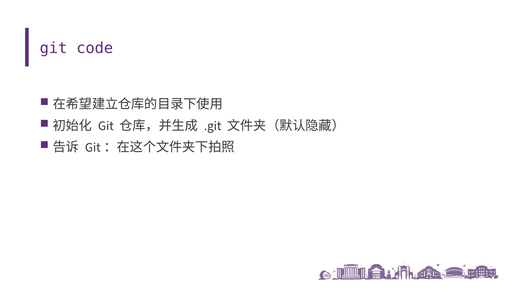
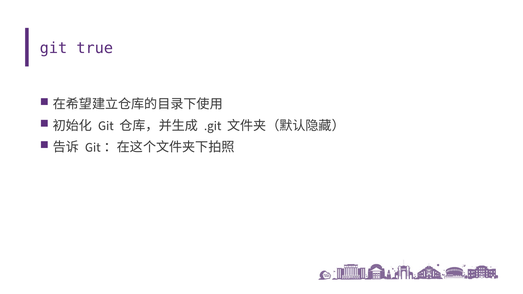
code: code -> true
